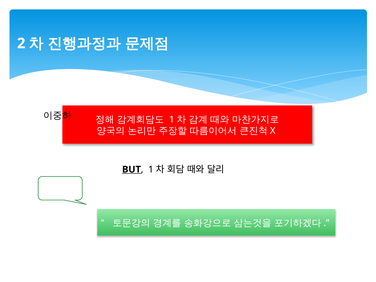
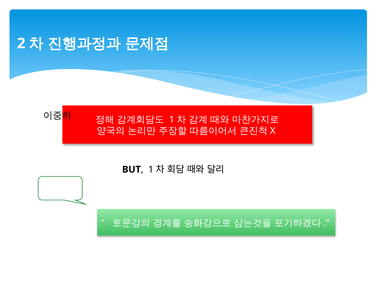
BUT underline: present -> none
